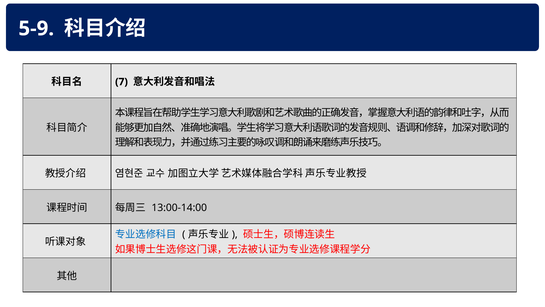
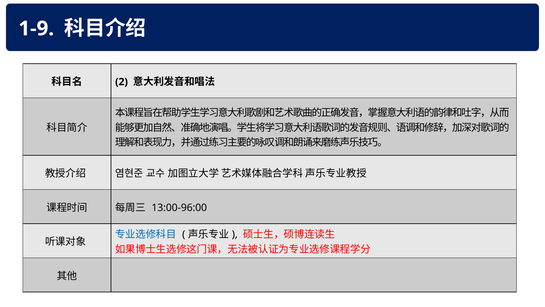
5-9: 5-9 -> 1-9
7: 7 -> 2
13:00-14:00: 13:00-14:00 -> 13:00-96:00
